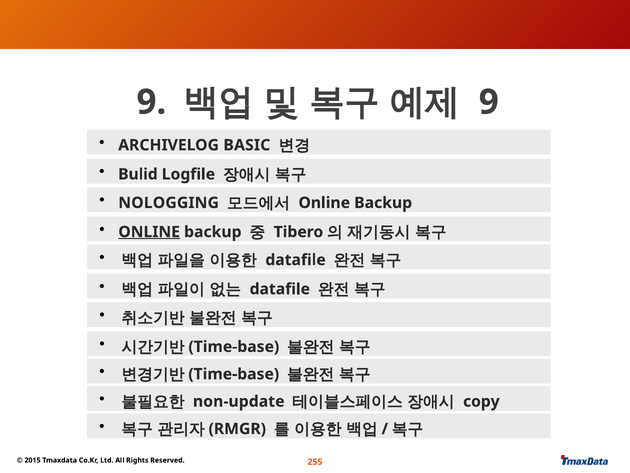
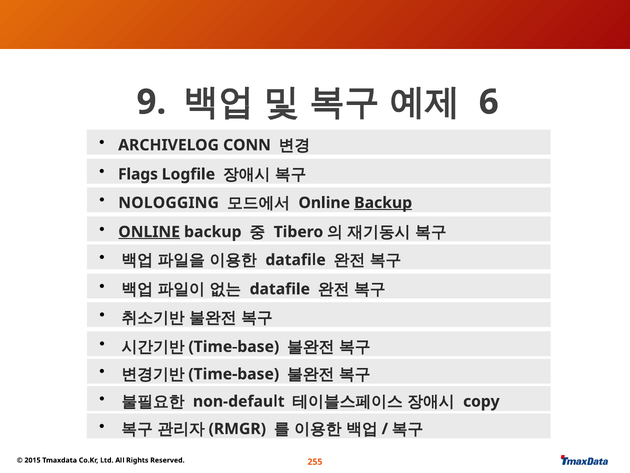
9 at (489, 102): 9 -> 6
BASIC: BASIC -> CONN
Bulid: Bulid -> Flags
Backup at (383, 203) underline: none -> present
non-update: non-update -> non-default
